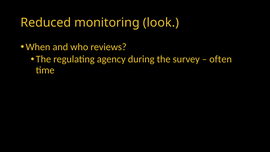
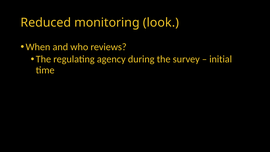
often: often -> initial
